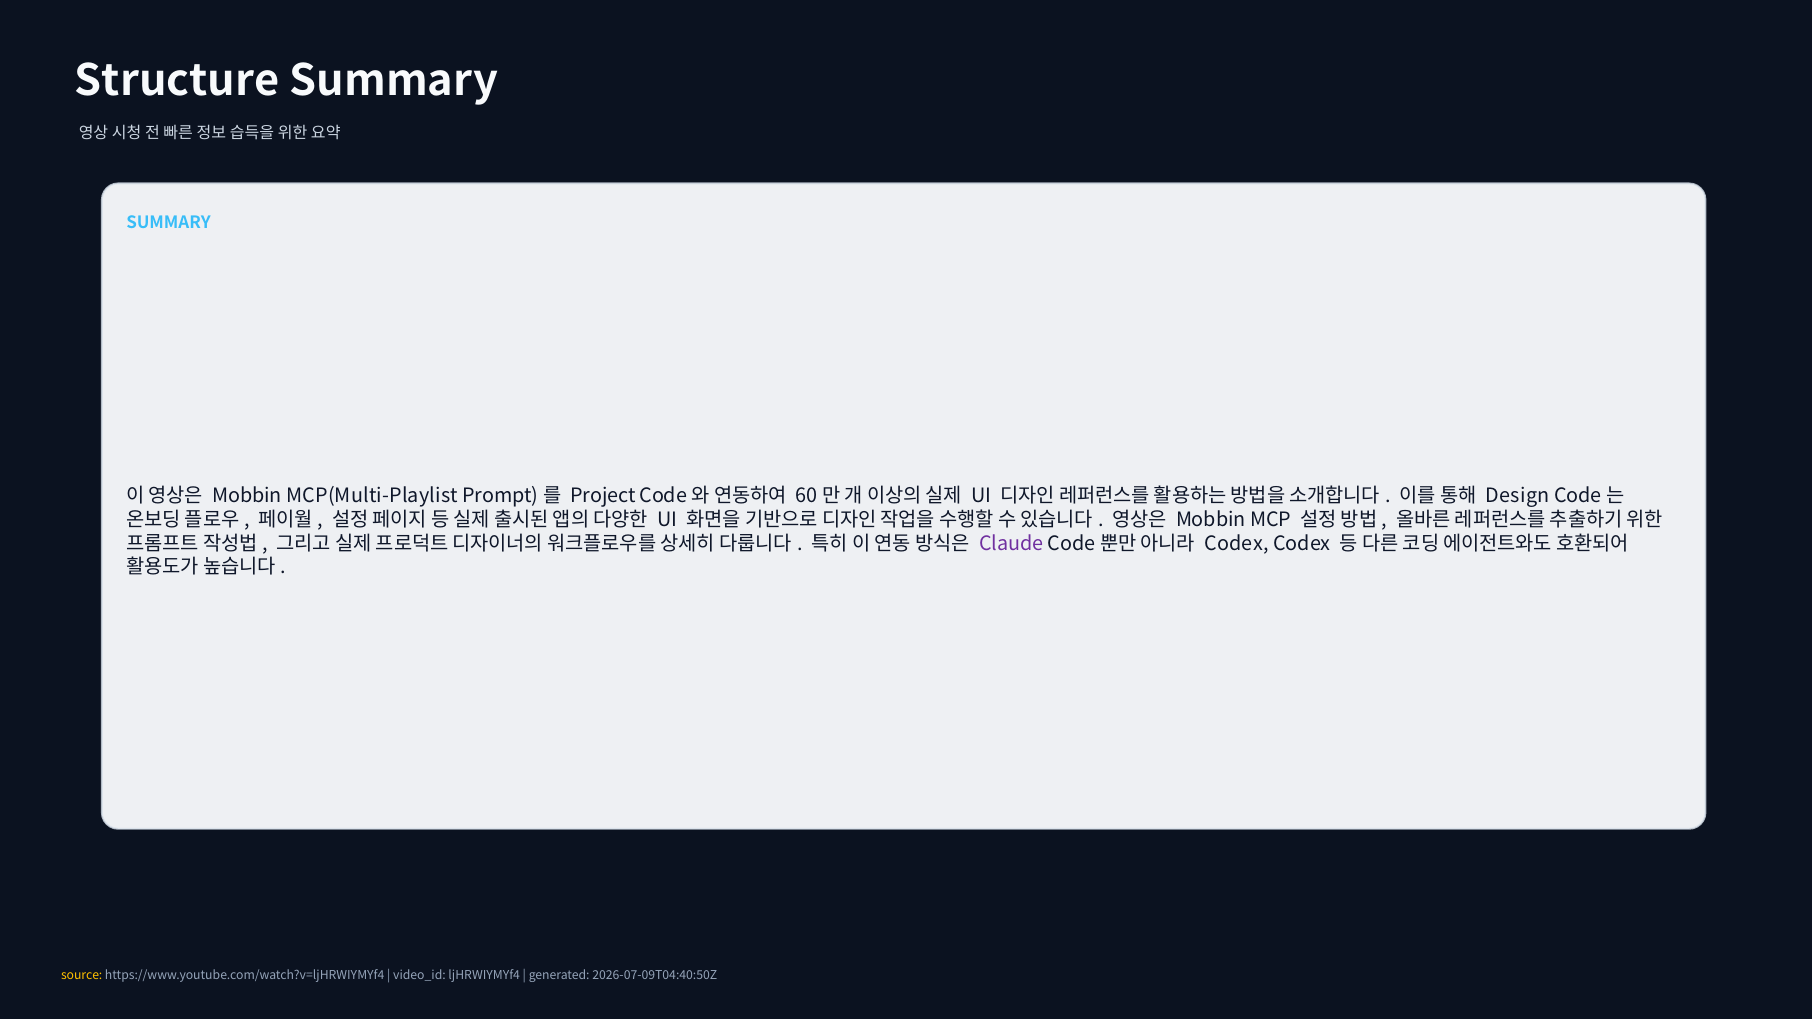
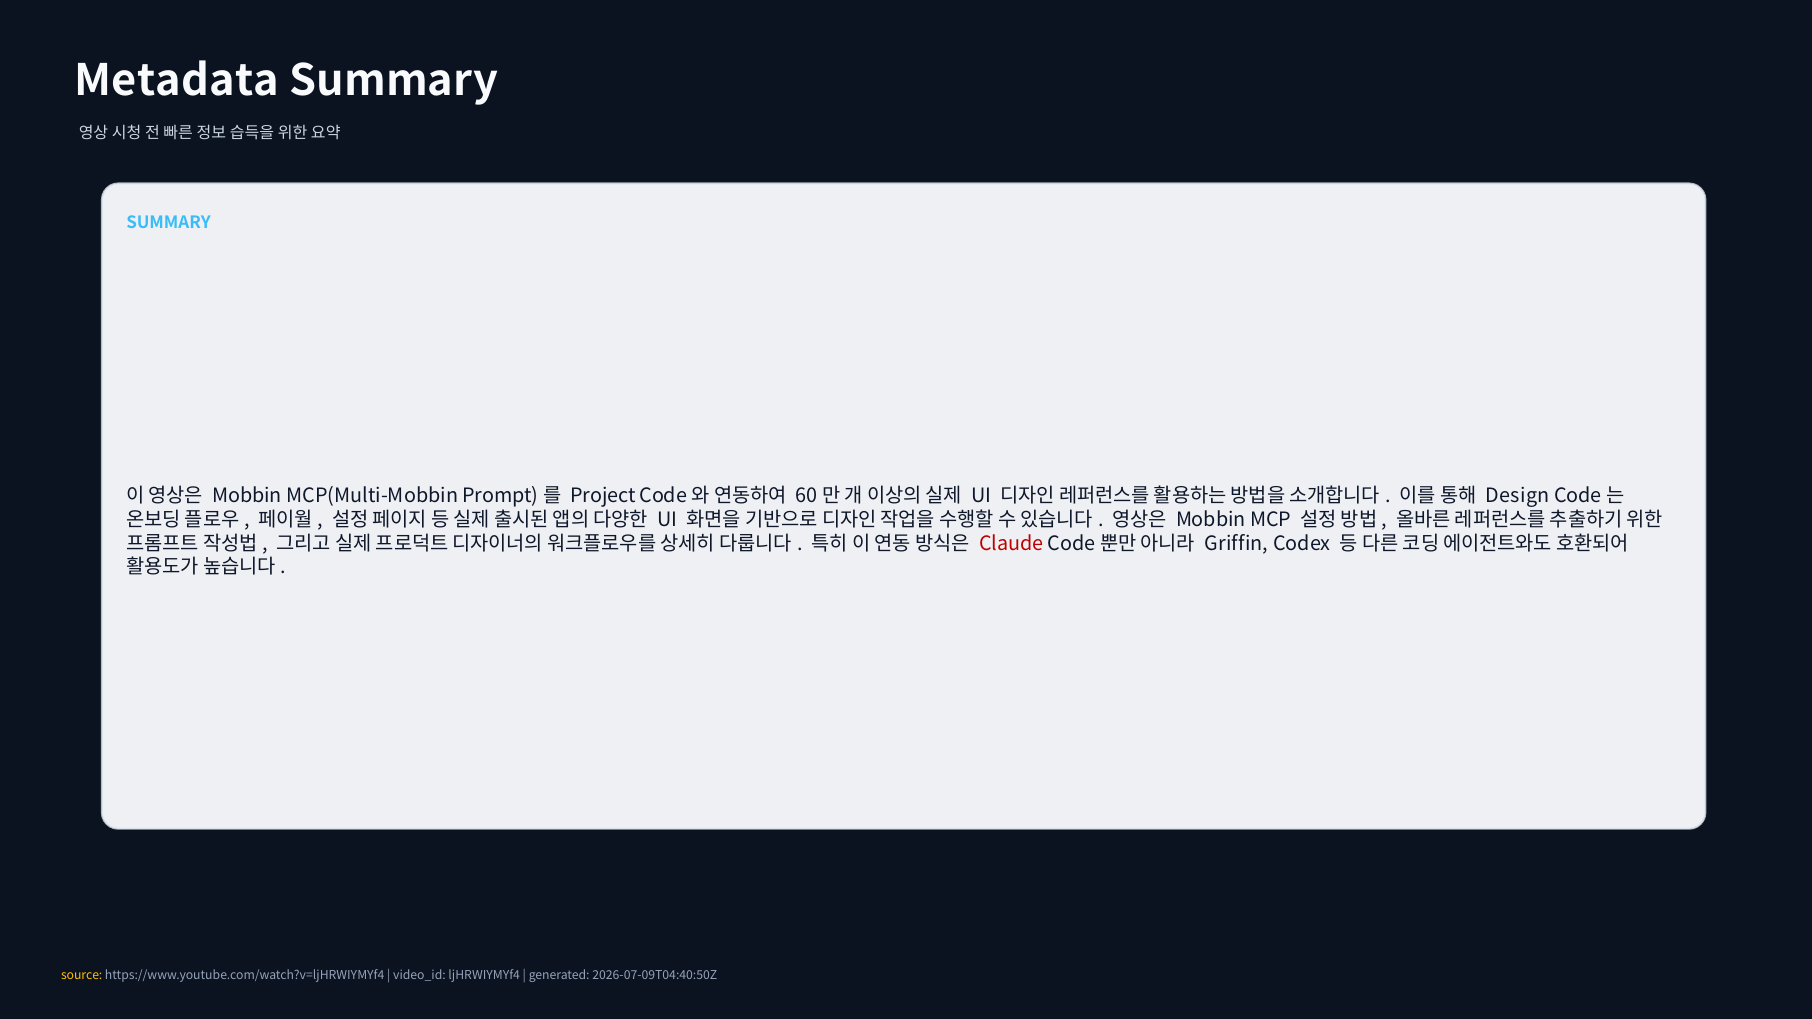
Structure: Structure -> Metadata
MCP(Multi-Playlist: MCP(Multi-Playlist -> MCP(Multi-Mobbin
Claude colour: purple -> red
Codex at (1236, 544): Codex -> Griffin
